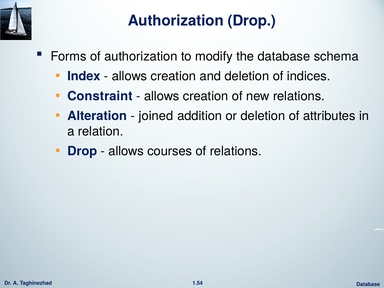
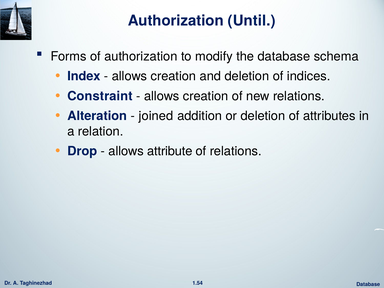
Authorization Drop: Drop -> Until
courses: courses -> attribute
